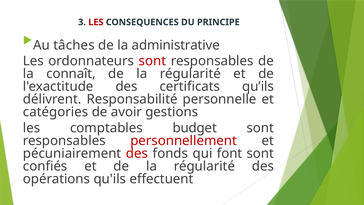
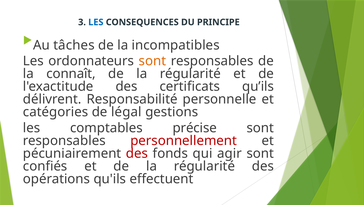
LES at (96, 22) colour: red -> blue
administrative: administrative -> incompatibles
sont at (152, 61) colour: red -> orange
avoir: avoir -> légal
budget: budget -> précise
font: font -> agir
